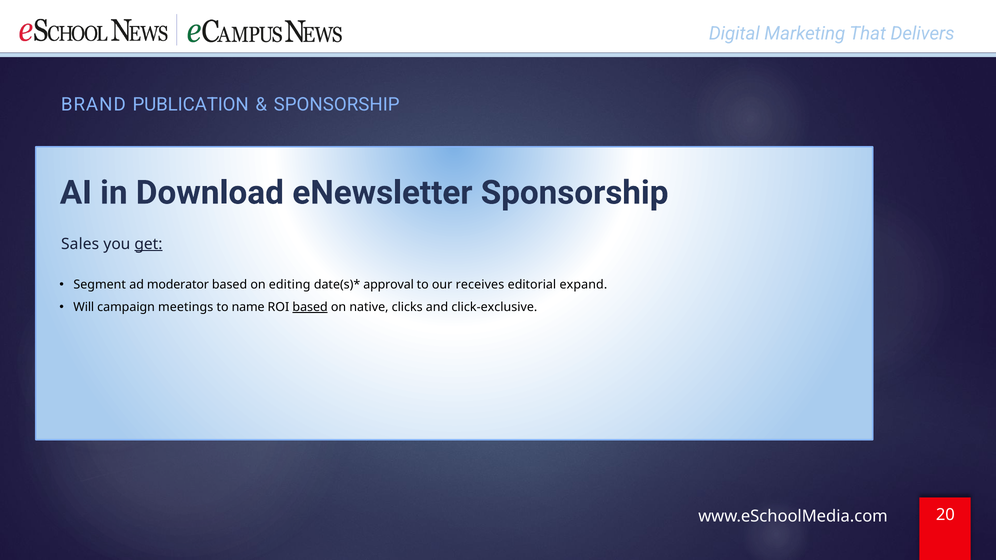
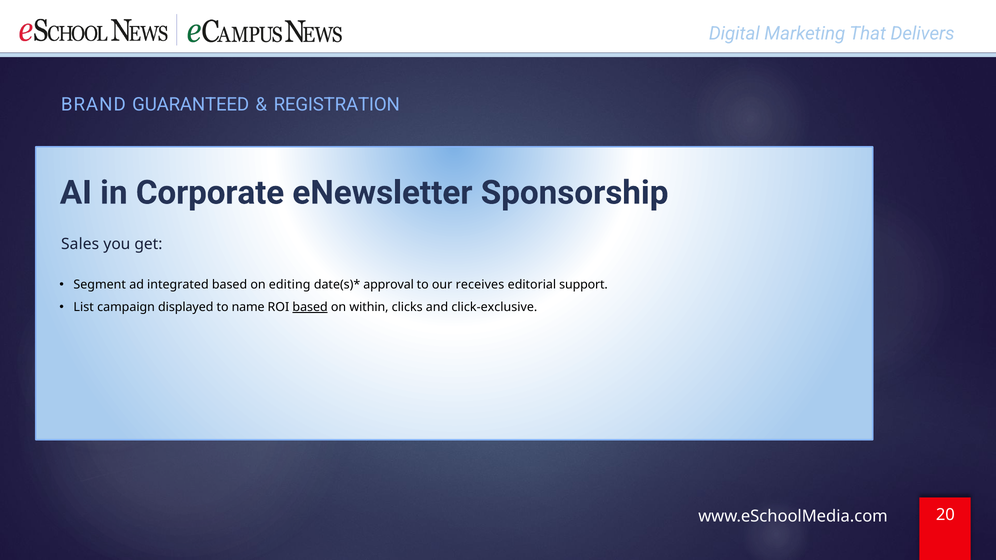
PUBLICATION: PUBLICATION -> GUARANTEED
SPONSORSHIP at (337, 105): SPONSORSHIP -> REGISTRATION
Download: Download -> Corporate
get underline: present -> none
moderator: moderator -> integrated
expand: expand -> support
Will: Will -> List
meetings: meetings -> displayed
native: native -> within
